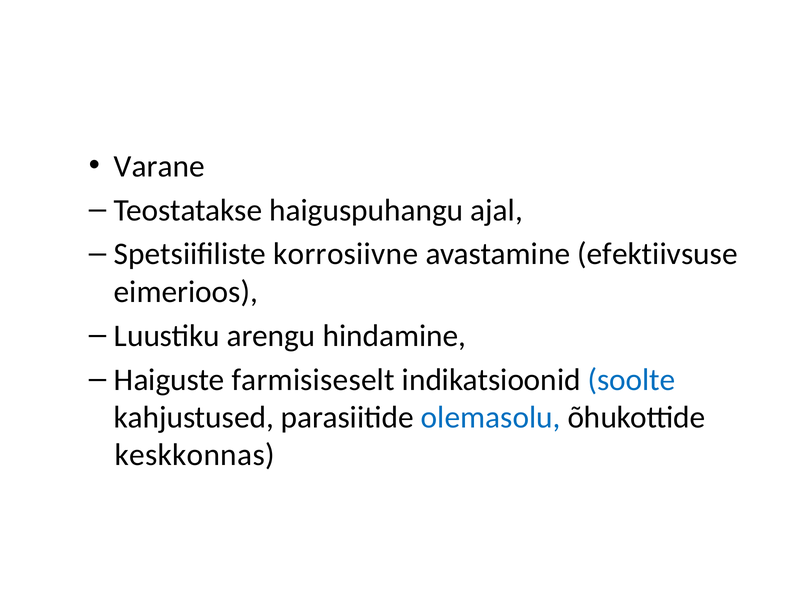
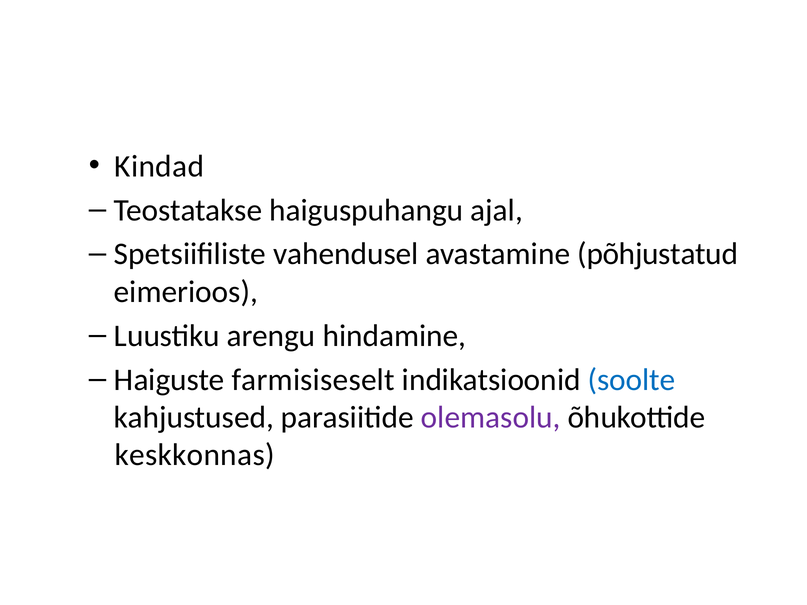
Varane: Varane -> Kindad
korrosiivne: korrosiivne -> vahendusel
efektiivsuse: efektiivsuse -> põhjustatud
olemasolu colour: blue -> purple
